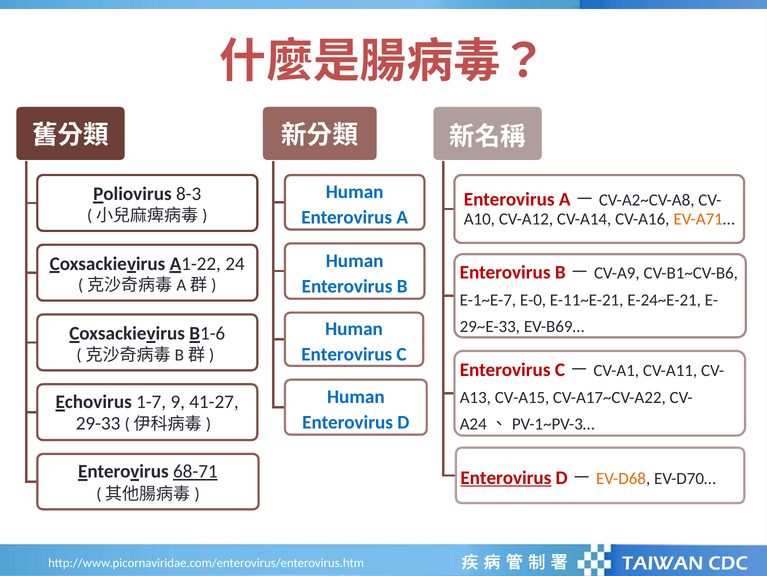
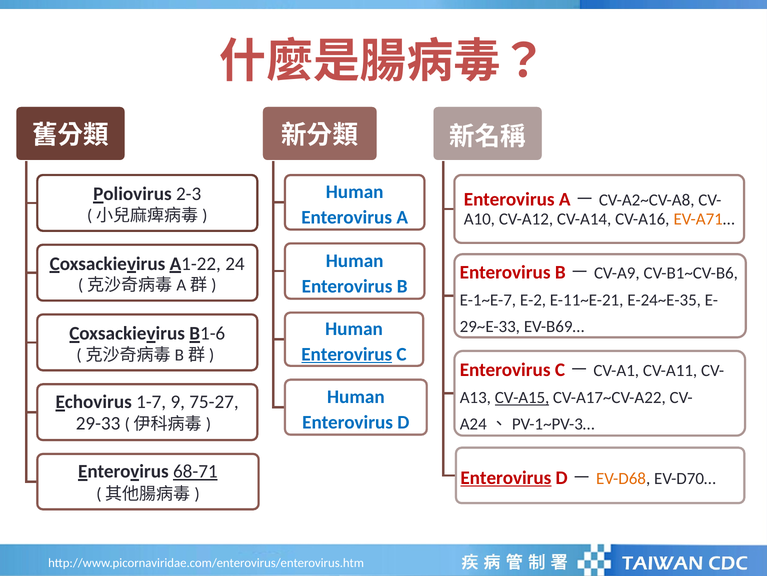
8-3: 8-3 -> 2-3
E-0: E-0 -> E-2
E-24~E-21: E-24~E-21 -> E-24~E-35
Enterovirus at (347, 354) underline: none -> present
CV-A15 underline: none -> present
41-27: 41-27 -> 75-27
